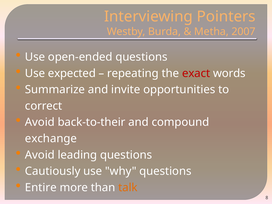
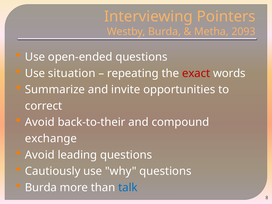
2007: 2007 -> 2093
expected: expected -> situation
Entire at (41, 188): Entire -> Burda
talk colour: orange -> blue
